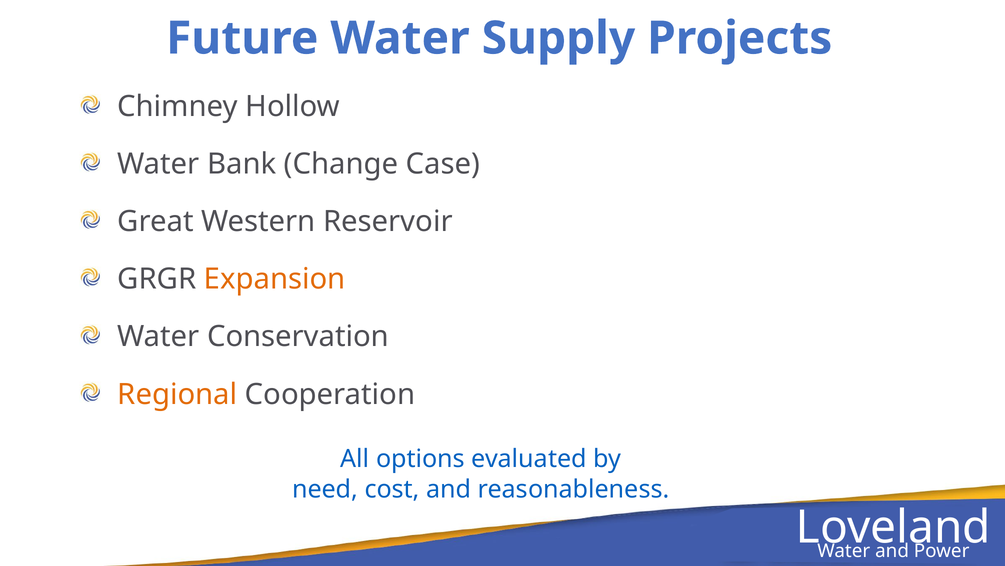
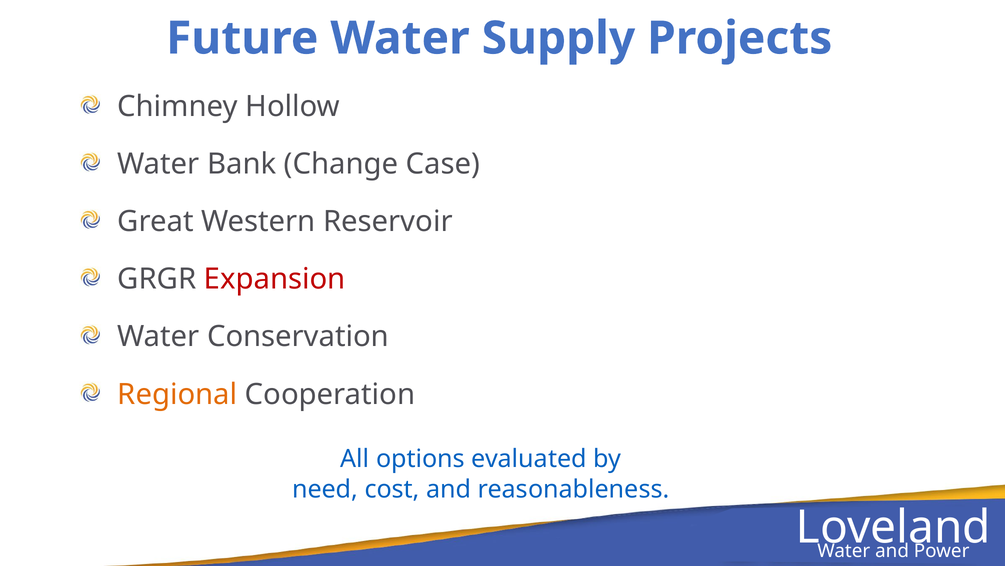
Expansion colour: orange -> red
